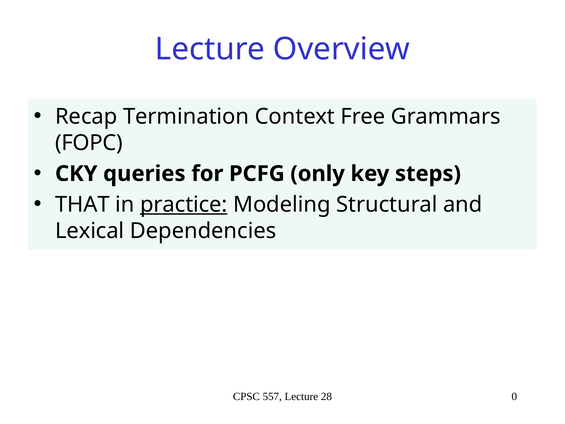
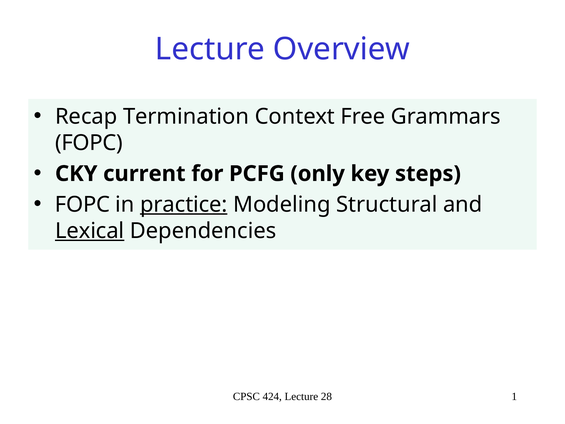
queries: queries -> current
THAT at (82, 204): THAT -> FOPC
Lexical underline: none -> present
557: 557 -> 424
0: 0 -> 1
